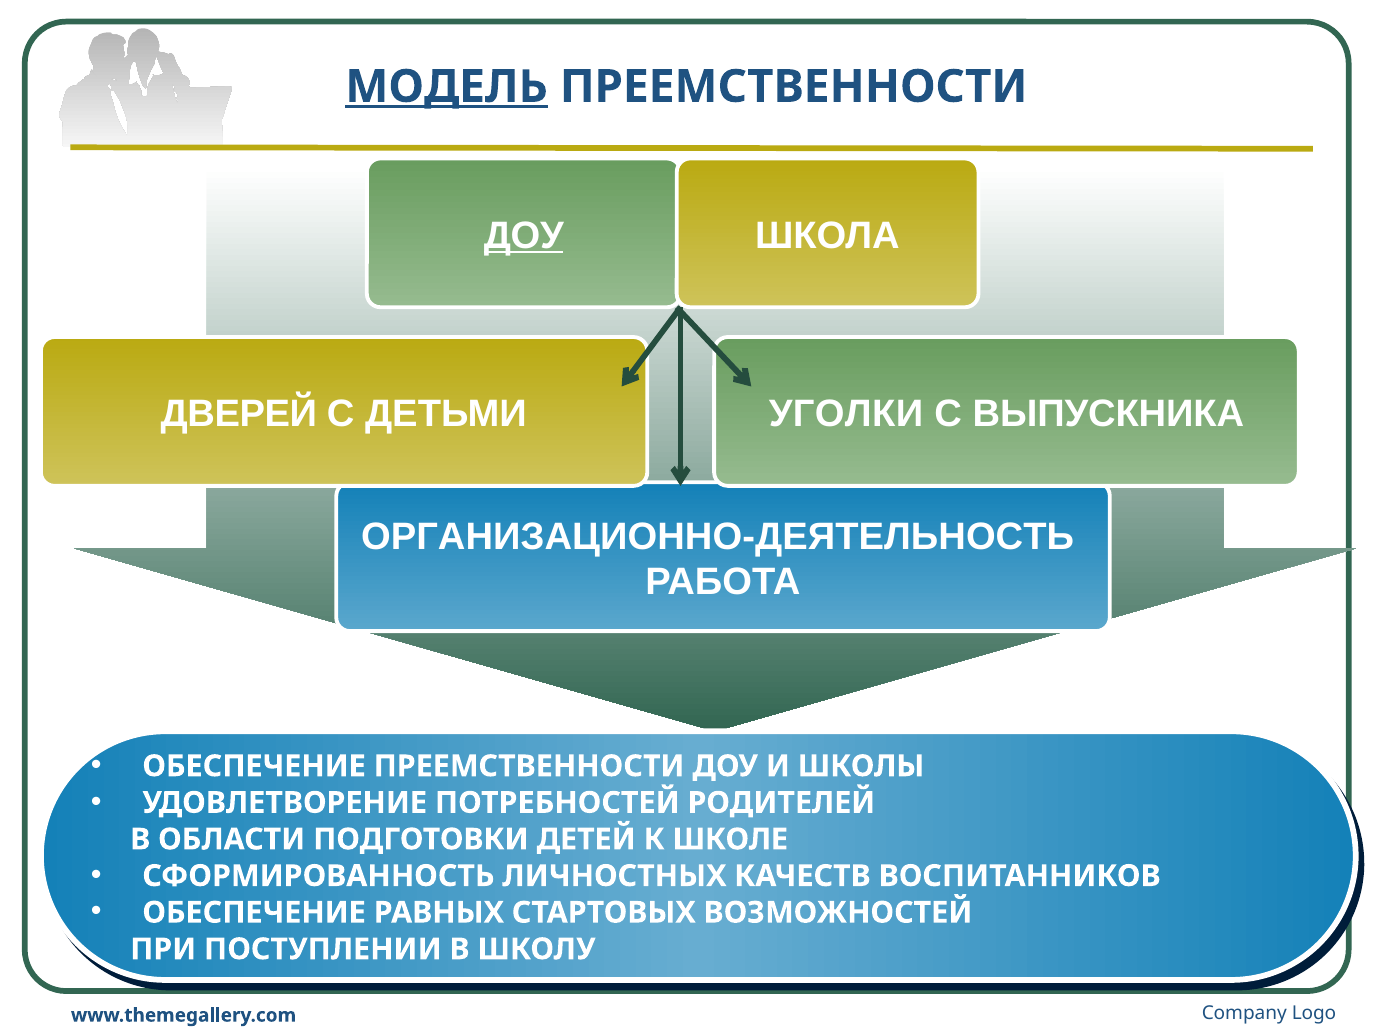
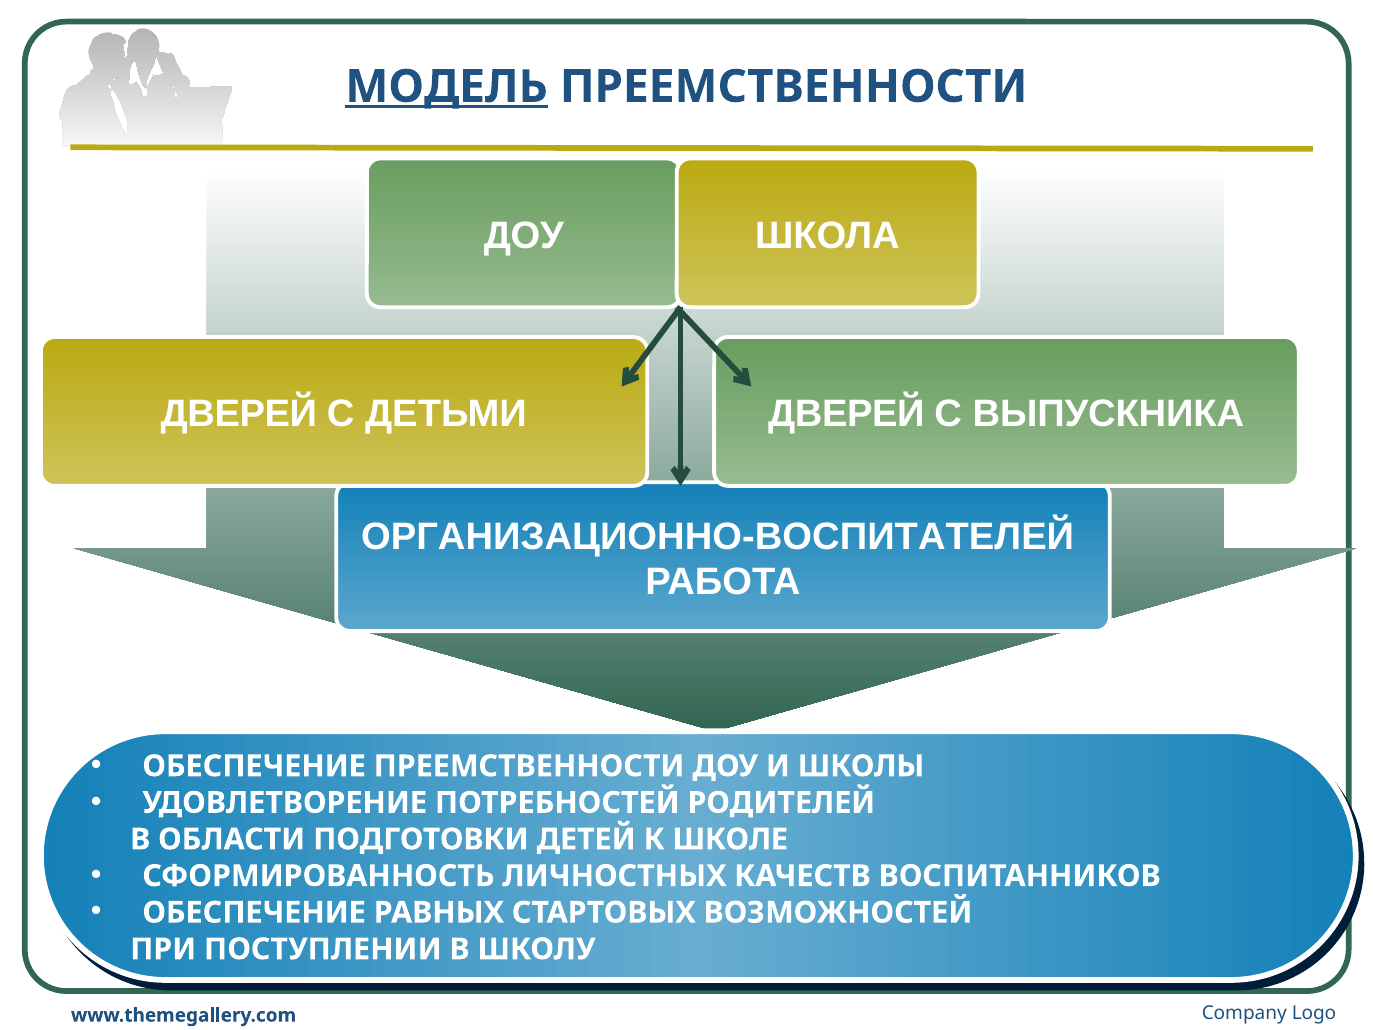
ДОУ at (524, 235) underline: present -> none
ДЕТЬМИ УГОЛКИ: УГОЛКИ -> ДВЕРЕЙ
ОРГАНИЗАЦИОННО-ДЕЯТЕЛЬНОСТЬ: ОРГАНИЗАЦИОННО-ДЕЯТЕЛЬНОСТЬ -> ОРГАНИЗАЦИОННО-ВОСПИТАТЕЛЕЙ
